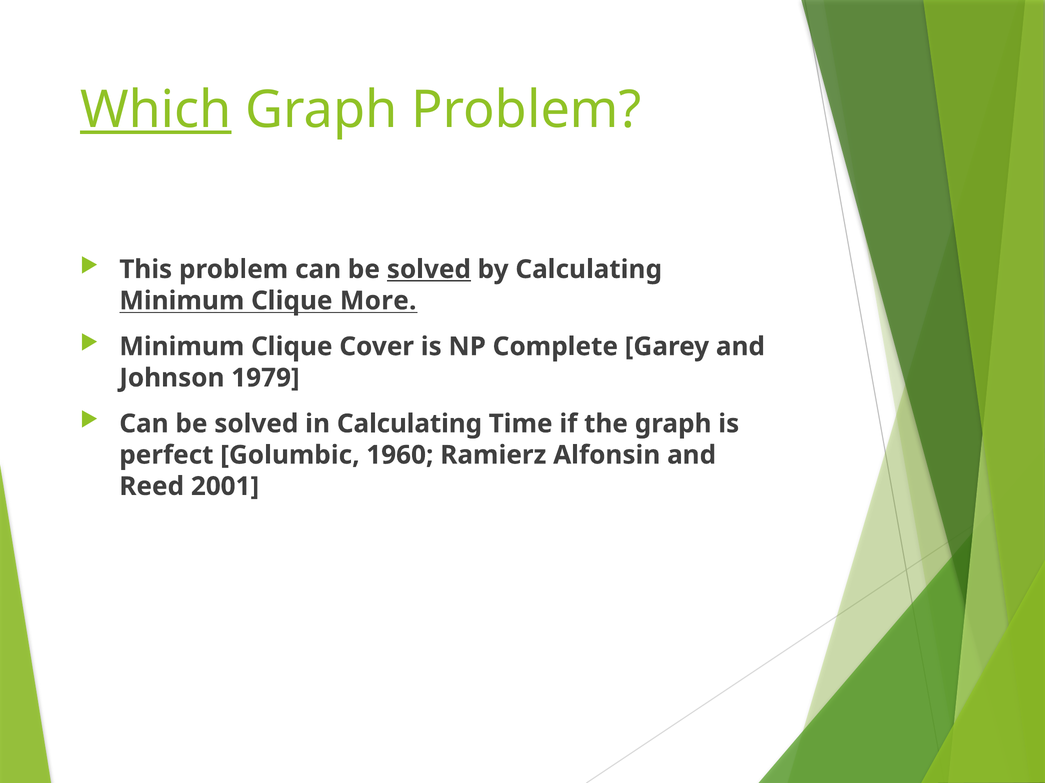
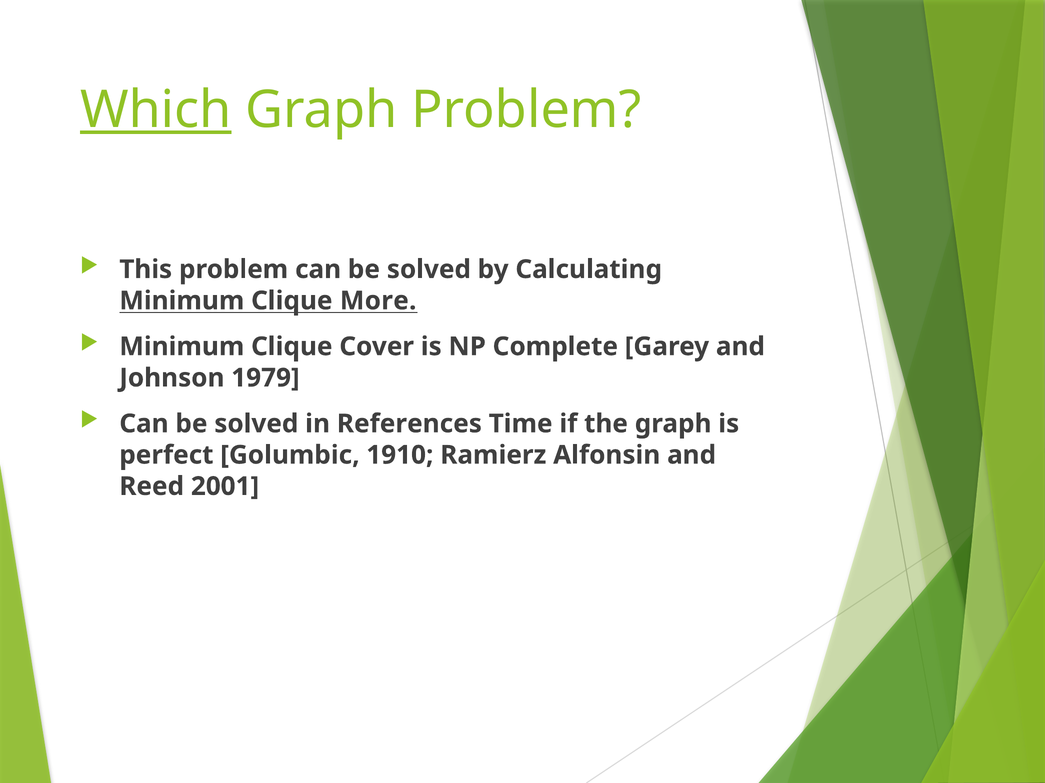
solved at (429, 270) underline: present -> none
in Calculating: Calculating -> References
1960: 1960 -> 1910
